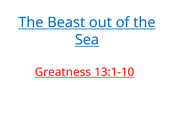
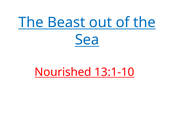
Greatness: Greatness -> Nourished
